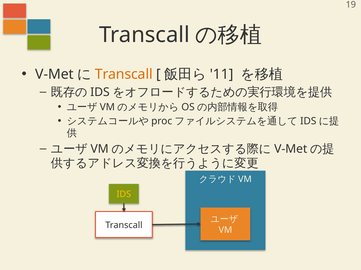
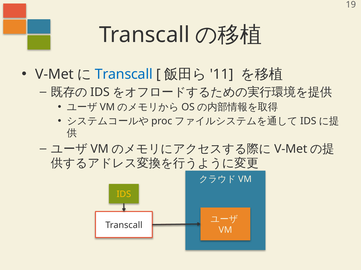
Transcall at (124, 74) colour: orange -> blue
